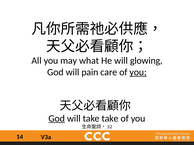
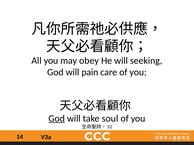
what: what -> obey
glowing: glowing -> seeking
you at (138, 72) underline: present -> none
take take: take -> soul
